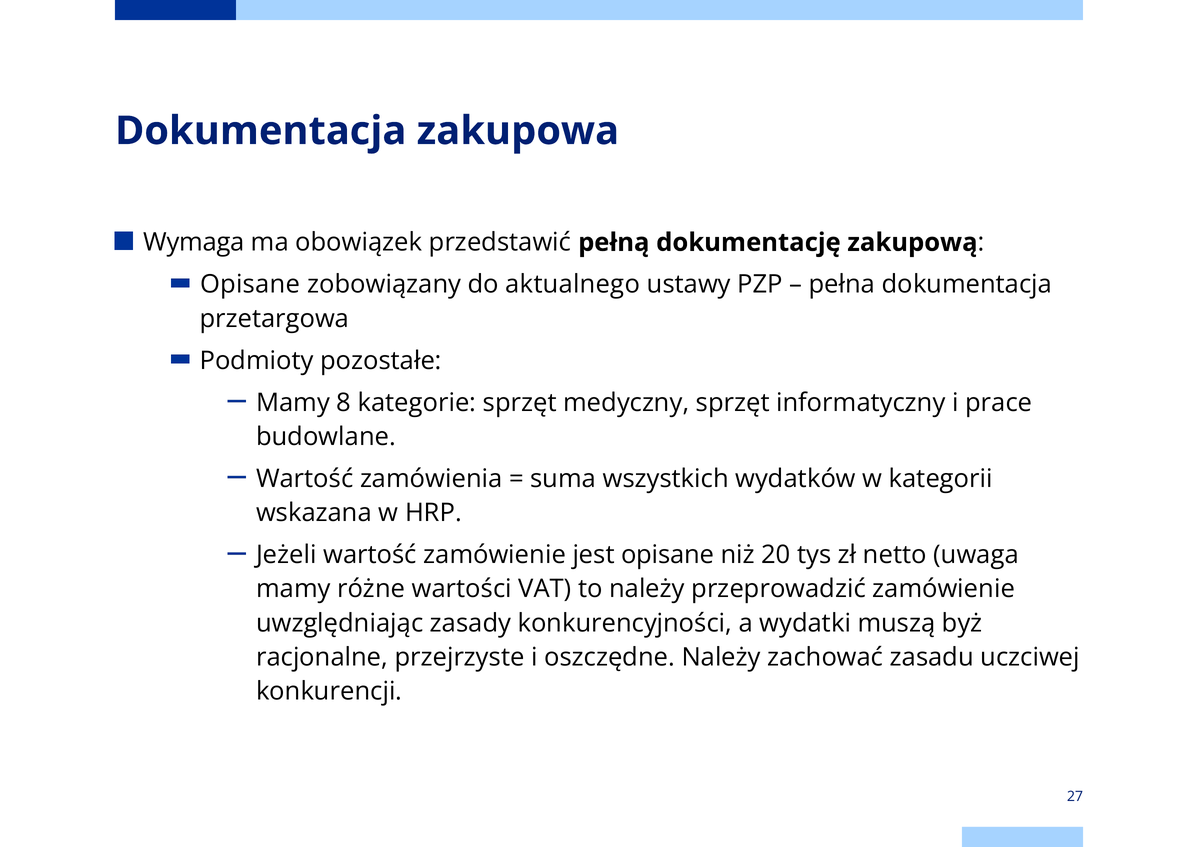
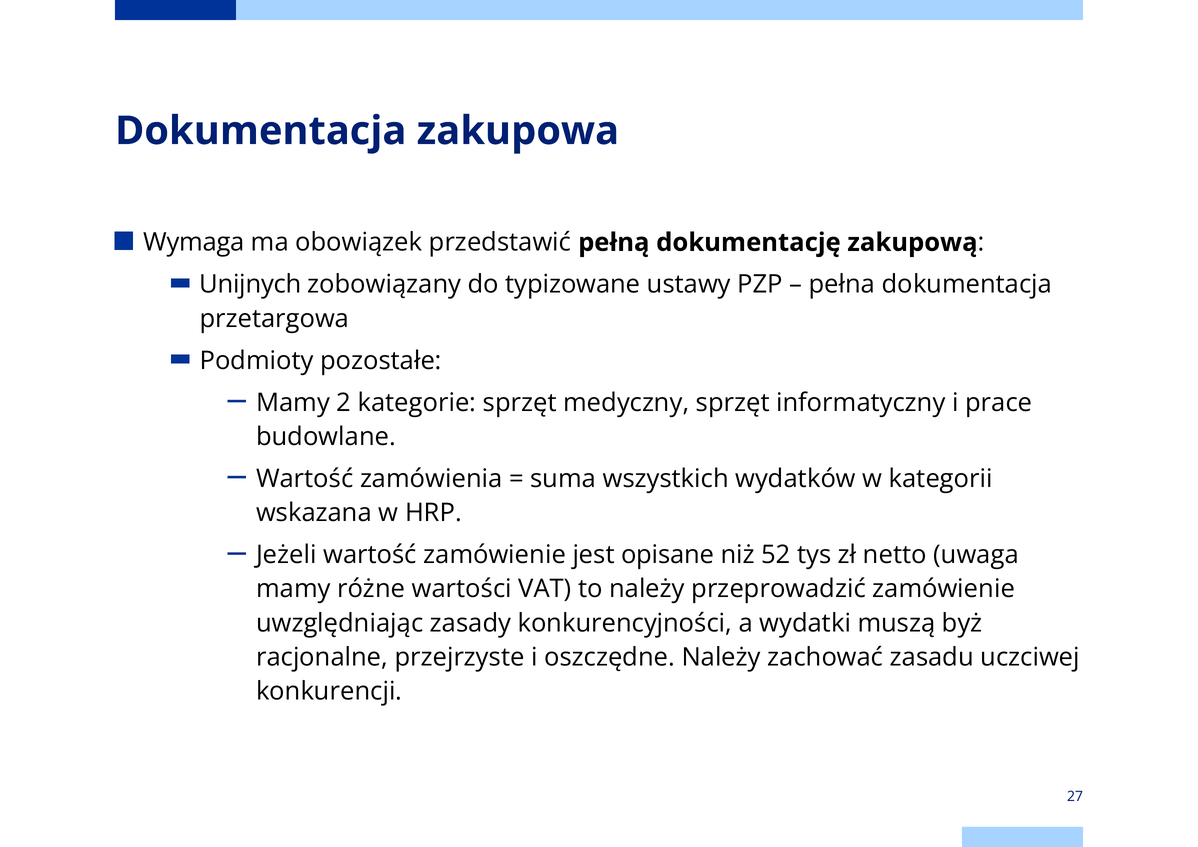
Opisane at (250, 284): Opisane -> Unijnych
aktualnego: aktualnego -> typizowane
8: 8 -> 2
20: 20 -> 52
